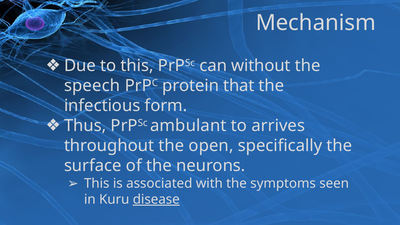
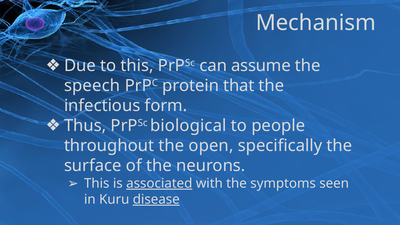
without: without -> assume
ambulant: ambulant -> biological
arrives: arrives -> people
associated underline: none -> present
